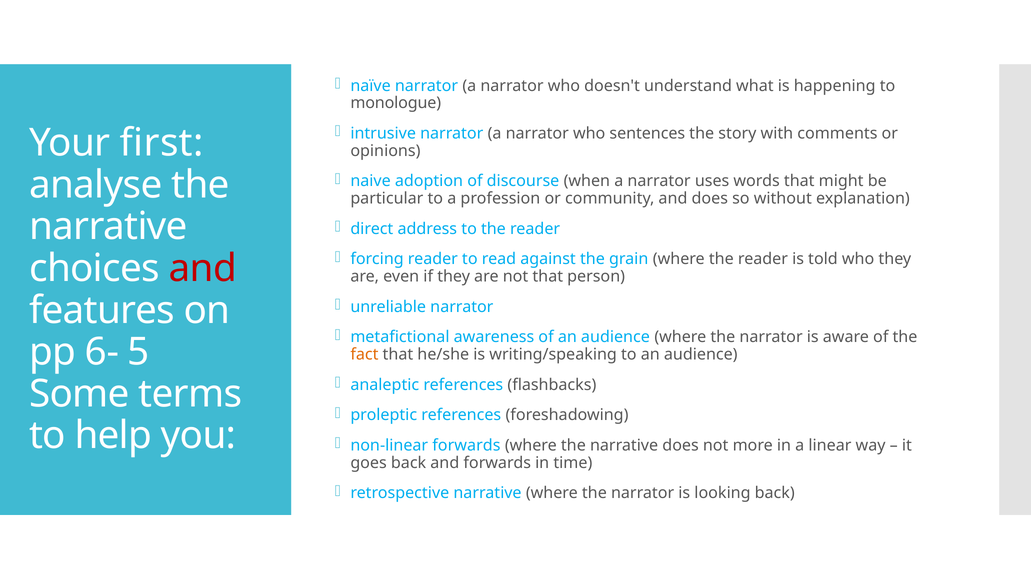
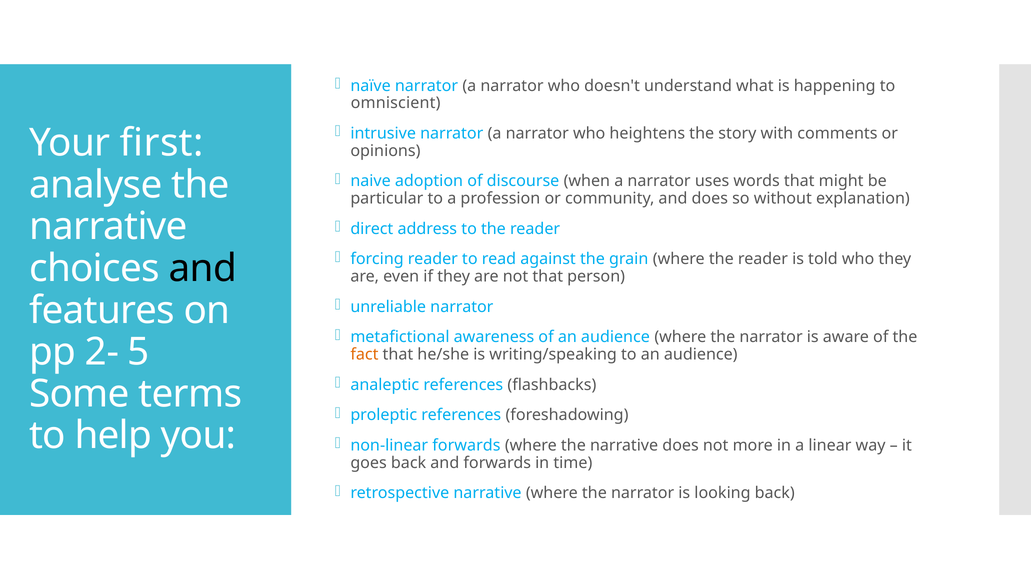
monologue: monologue -> omniscient
sentences: sentences -> heightens
and at (203, 268) colour: red -> black
6-: 6- -> 2-
